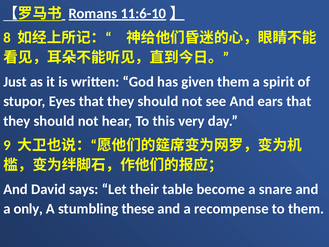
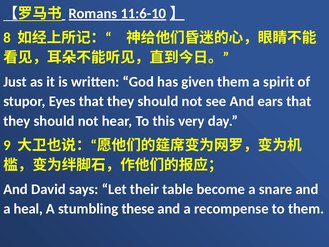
only: only -> heal
